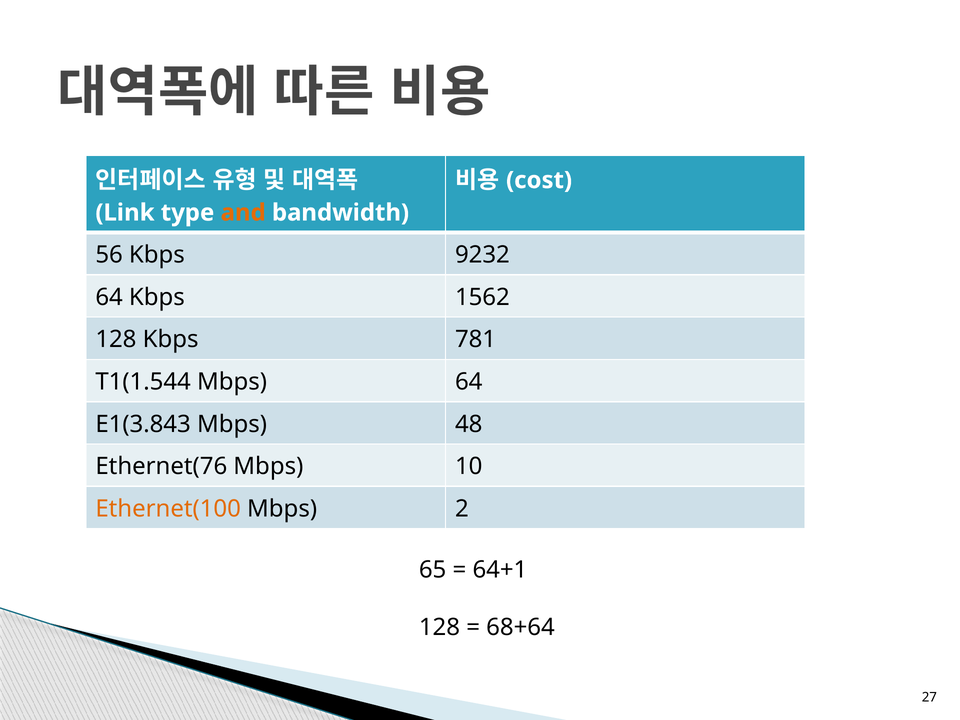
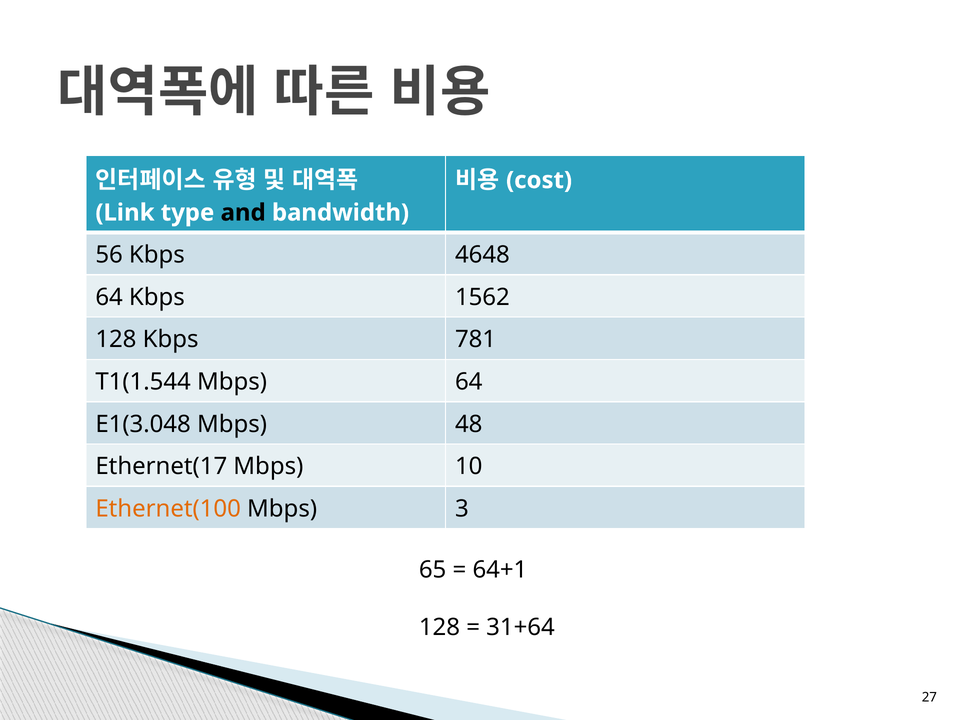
and colour: orange -> black
9232: 9232 -> 4648
E1(3.843: E1(3.843 -> E1(3.048
Ethernet(76: Ethernet(76 -> Ethernet(17
2: 2 -> 3
68+64: 68+64 -> 31+64
